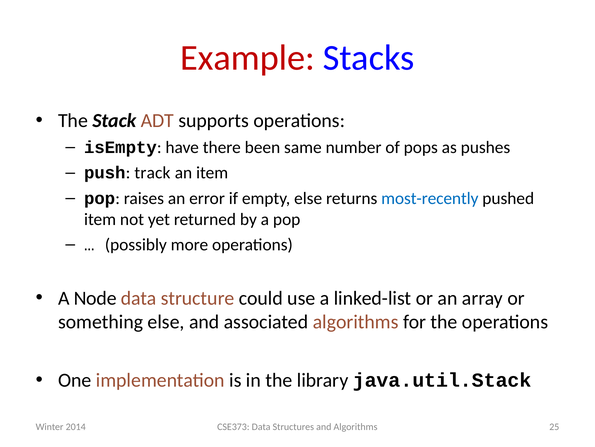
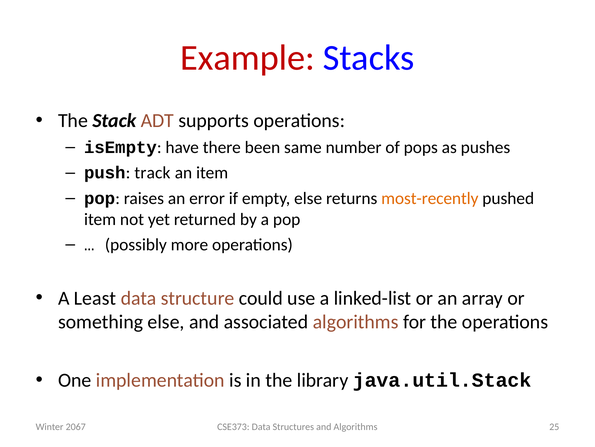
most-recently colour: blue -> orange
Node: Node -> Least
2014: 2014 -> 2067
